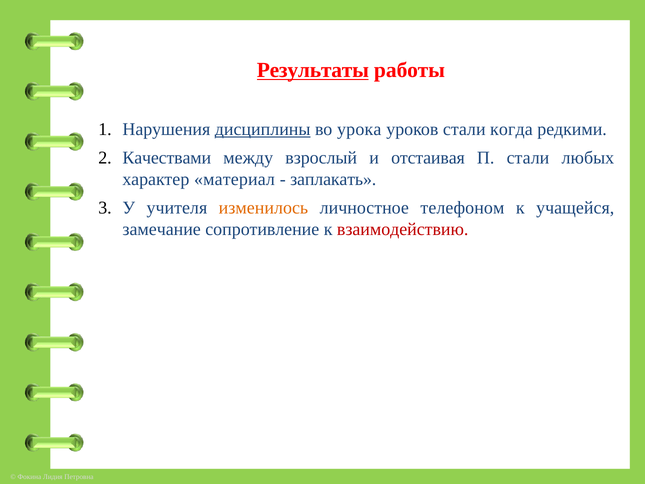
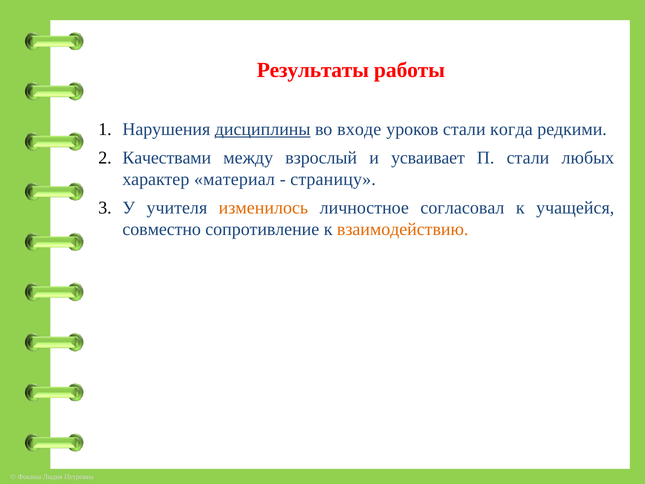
Результаты underline: present -> none
урока: урока -> входе
отстаивая: отстаивая -> усваивает
заплакать: заплакать -> страницу
телефоном: телефоном -> согласовал
замечание: замечание -> совместно
взаимодействию colour: red -> orange
